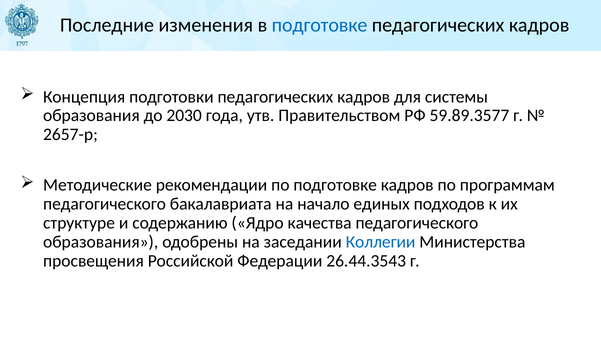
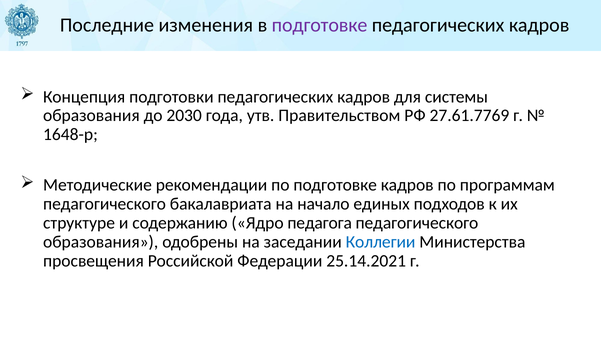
подготовке at (320, 25) colour: blue -> purple
59.89.3577: 59.89.3577 -> 27.61.7769
2657-р: 2657-р -> 1648-р
качества: качества -> педагога
26.44.3543: 26.44.3543 -> 25.14.2021
